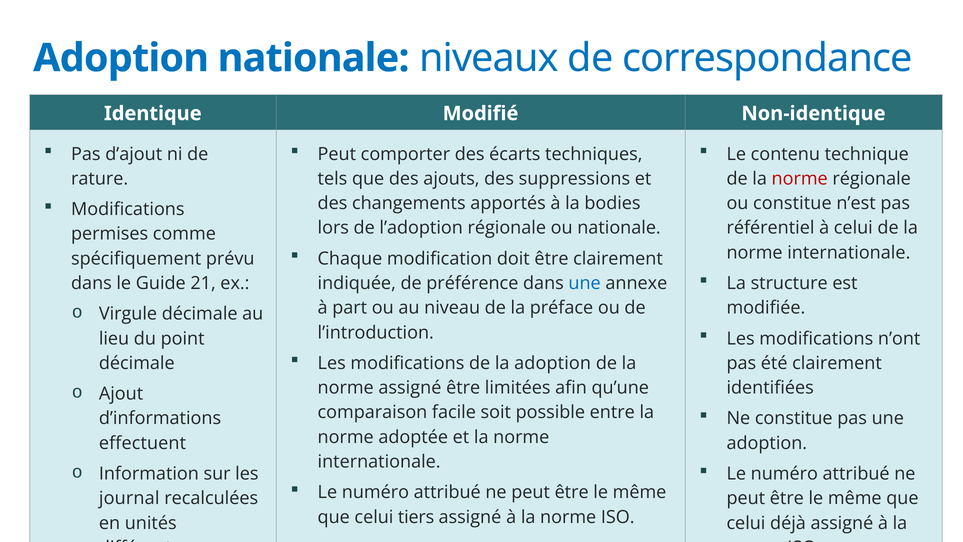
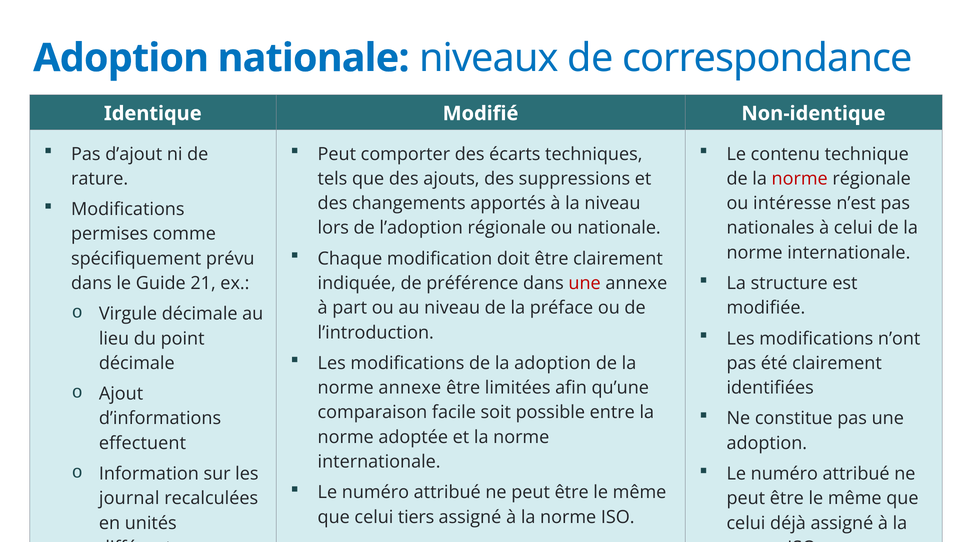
la bodies: bodies -> niveau
ou constitue: constitue -> intéresse
référentiel: référentiel -> nationales
une at (585, 283) colour: blue -> red
norme assigné: assigné -> annexe
